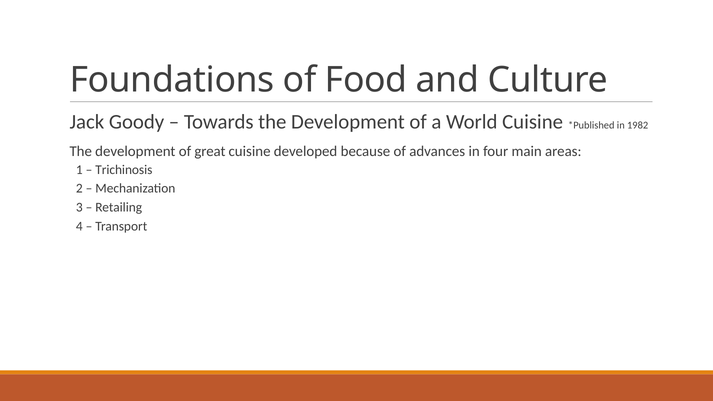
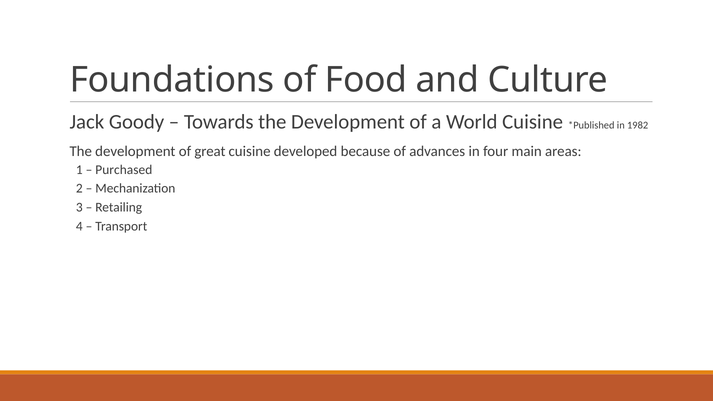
Trichinosis: Trichinosis -> Purchased
